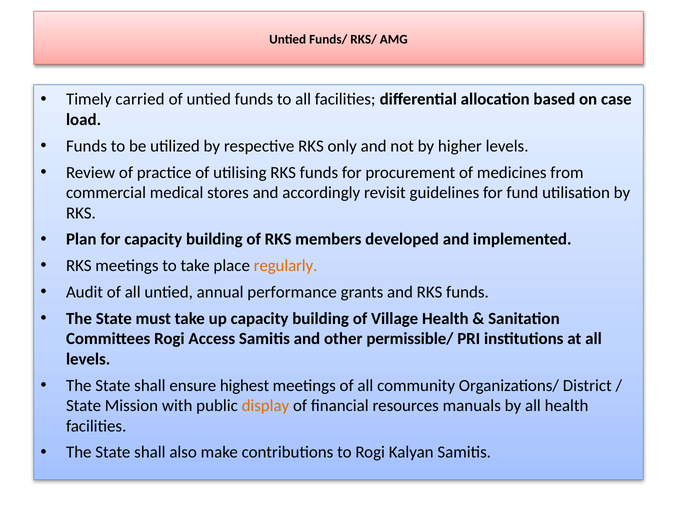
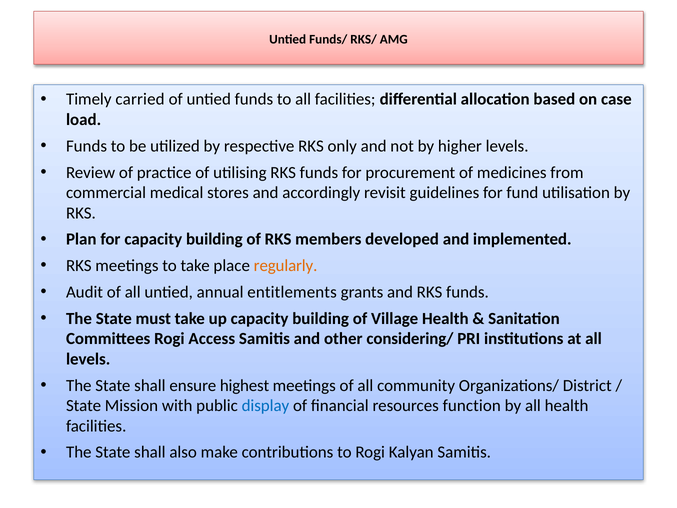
performance: performance -> entitlements
permissible/: permissible/ -> considering/
display colour: orange -> blue
manuals: manuals -> function
